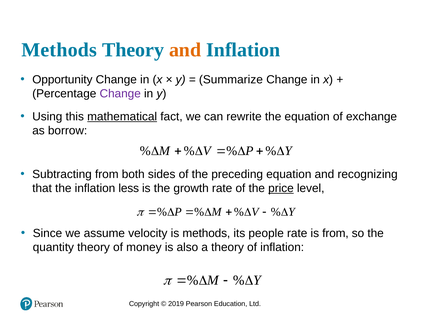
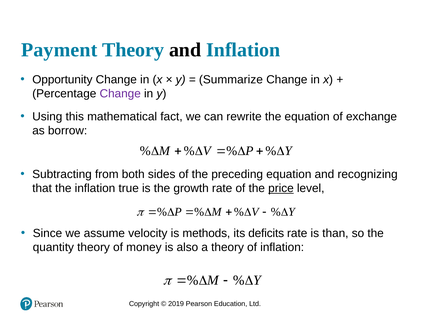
Methods at (59, 50): Methods -> Payment
and at (185, 50) colour: orange -> black
mathematical underline: present -> none
less: less -> true
people: people -> deficits
is from: from -> than
